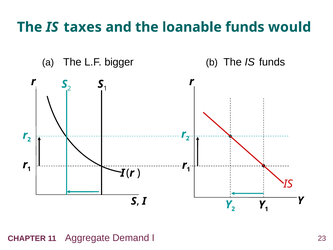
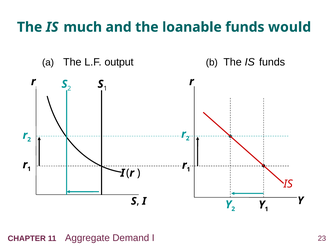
taxes: taxes -> much
bigger: bigger -> output
